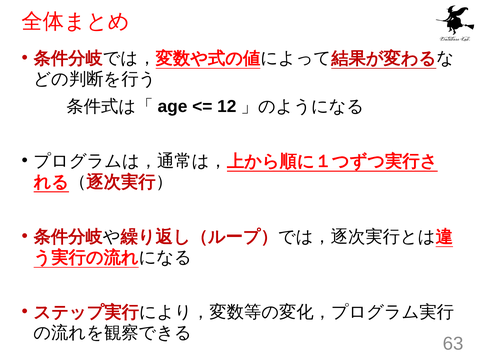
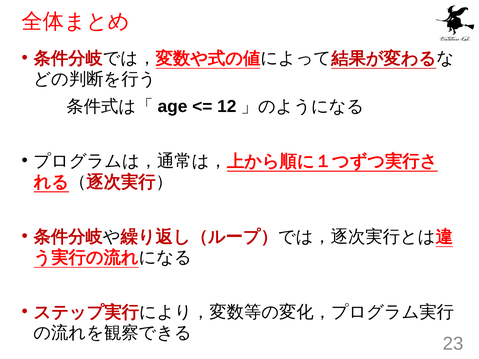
63: 63 -> 23
